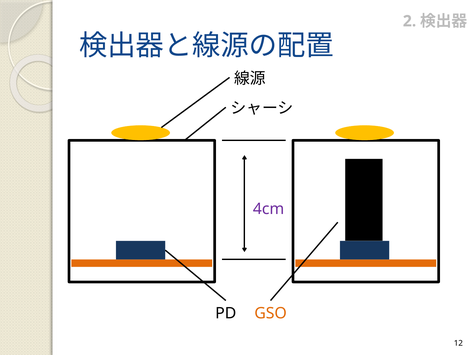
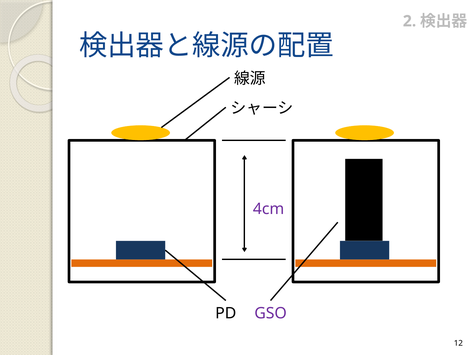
GSO colour: orange -> purple
